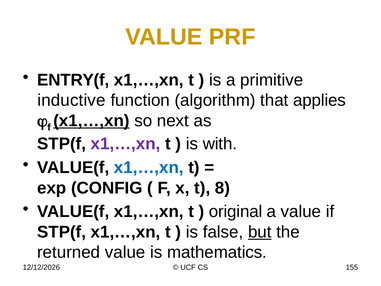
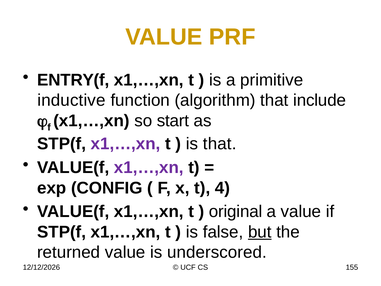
applies: applies -> include
x1,…,xn at (91, 121) underline: present -> none
next: next -> start
is with: with -> that
x1,…,xn at (149, 167) colour: blue -> purple
8: 8 -> 4
mathematics: mathematics -> underscored
